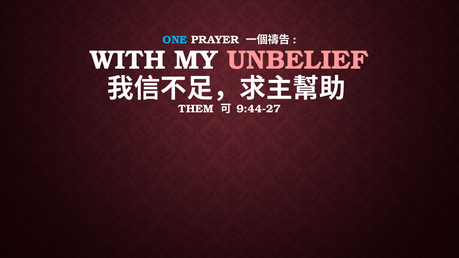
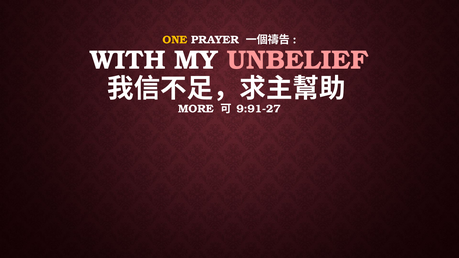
ONE colour: light blue -> yellow
THEM: THEM -> MORE
9:44-27: 9:44-27 -> 9:91-27
